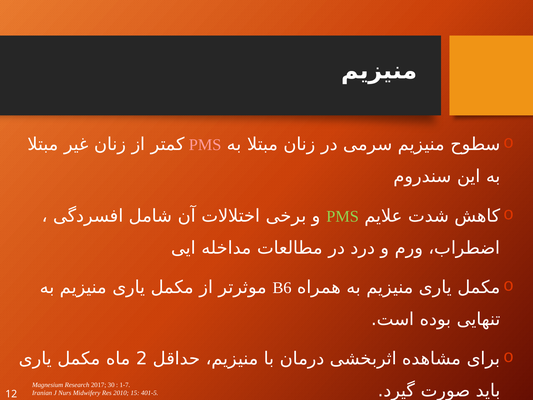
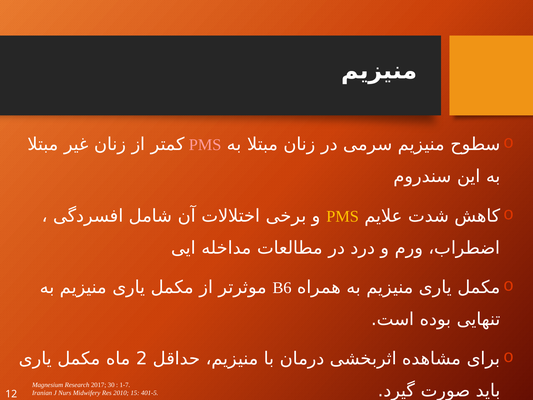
PMS at (343, 216) colour: light green -> yellow
